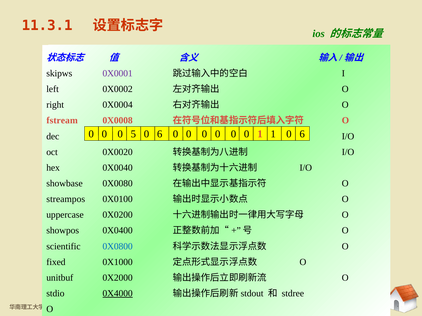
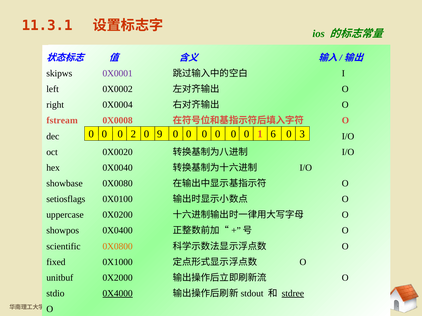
5: 5 -> 2
6 at (160, 134): 6 -> 9
1 1: 1 -> 6
6 at (302, 134): 6 -> 3
streampos: streampos -> setiosflags
0X0800 colour: blue -> orange
stdree underline: none -> present
